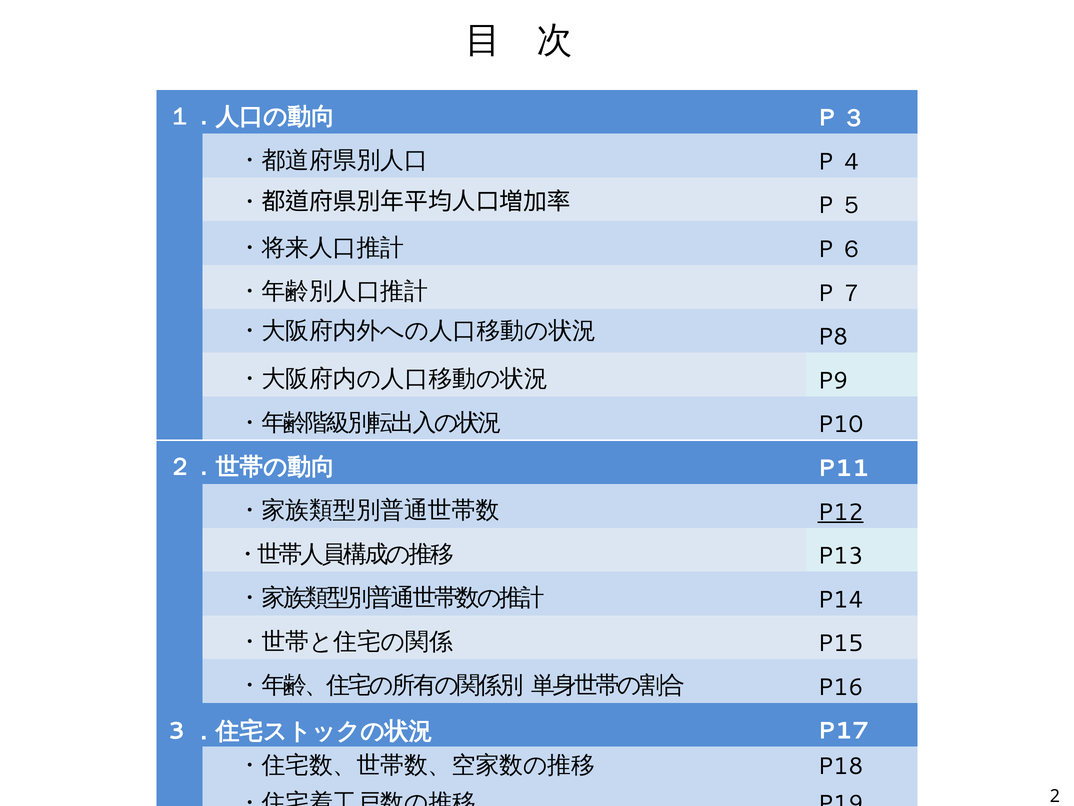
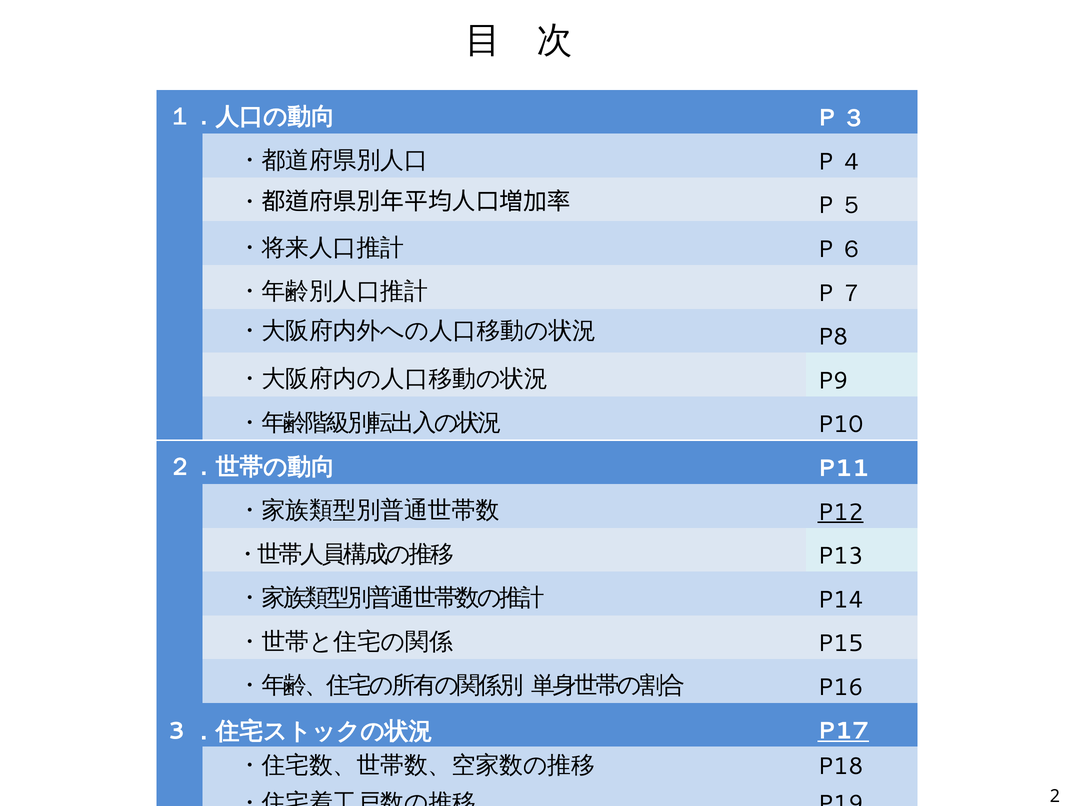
P17 underline: none -> present
